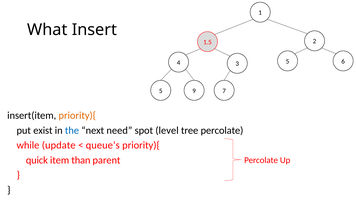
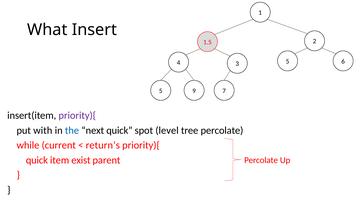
priority){ at (77, 116) colour: orange -> purple
exist: exist -> with
next need: need -> quick
update: update -> current
queue’s: queue’s -> return’s
than: than -> exist
